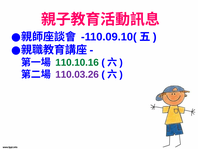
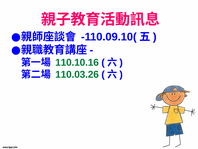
110.03.26 colour: purple -> green
